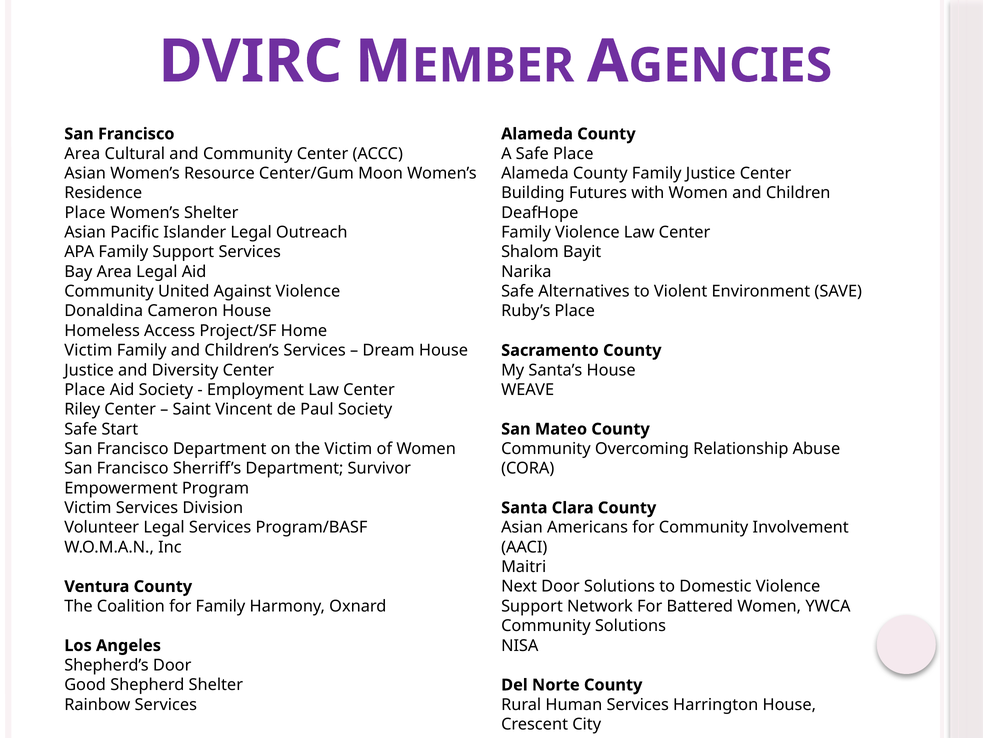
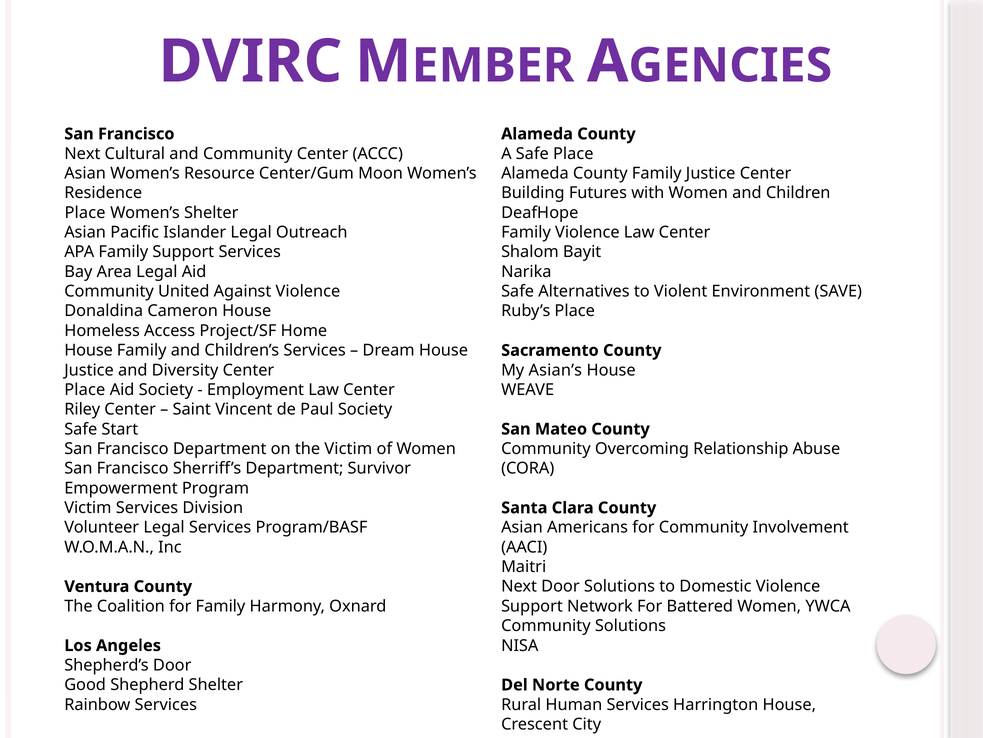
Area at (82, 153): Area -> Next
Victim at (88, 350): Victim -> House
Santa’s: Santa’s -> Asian’s
